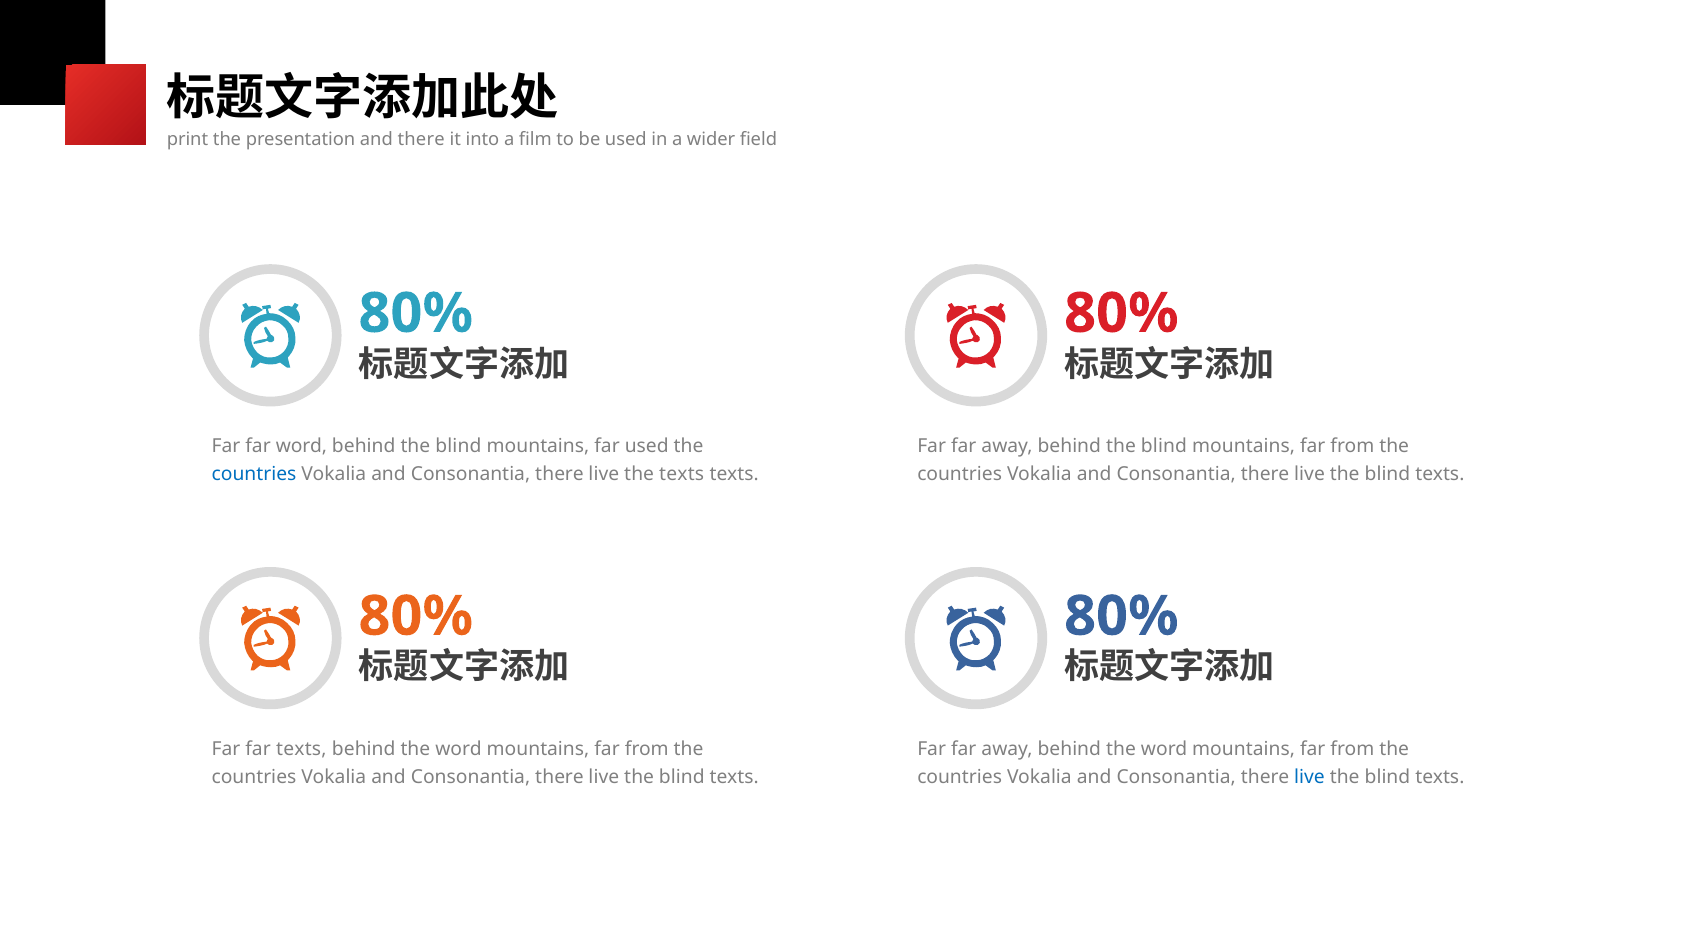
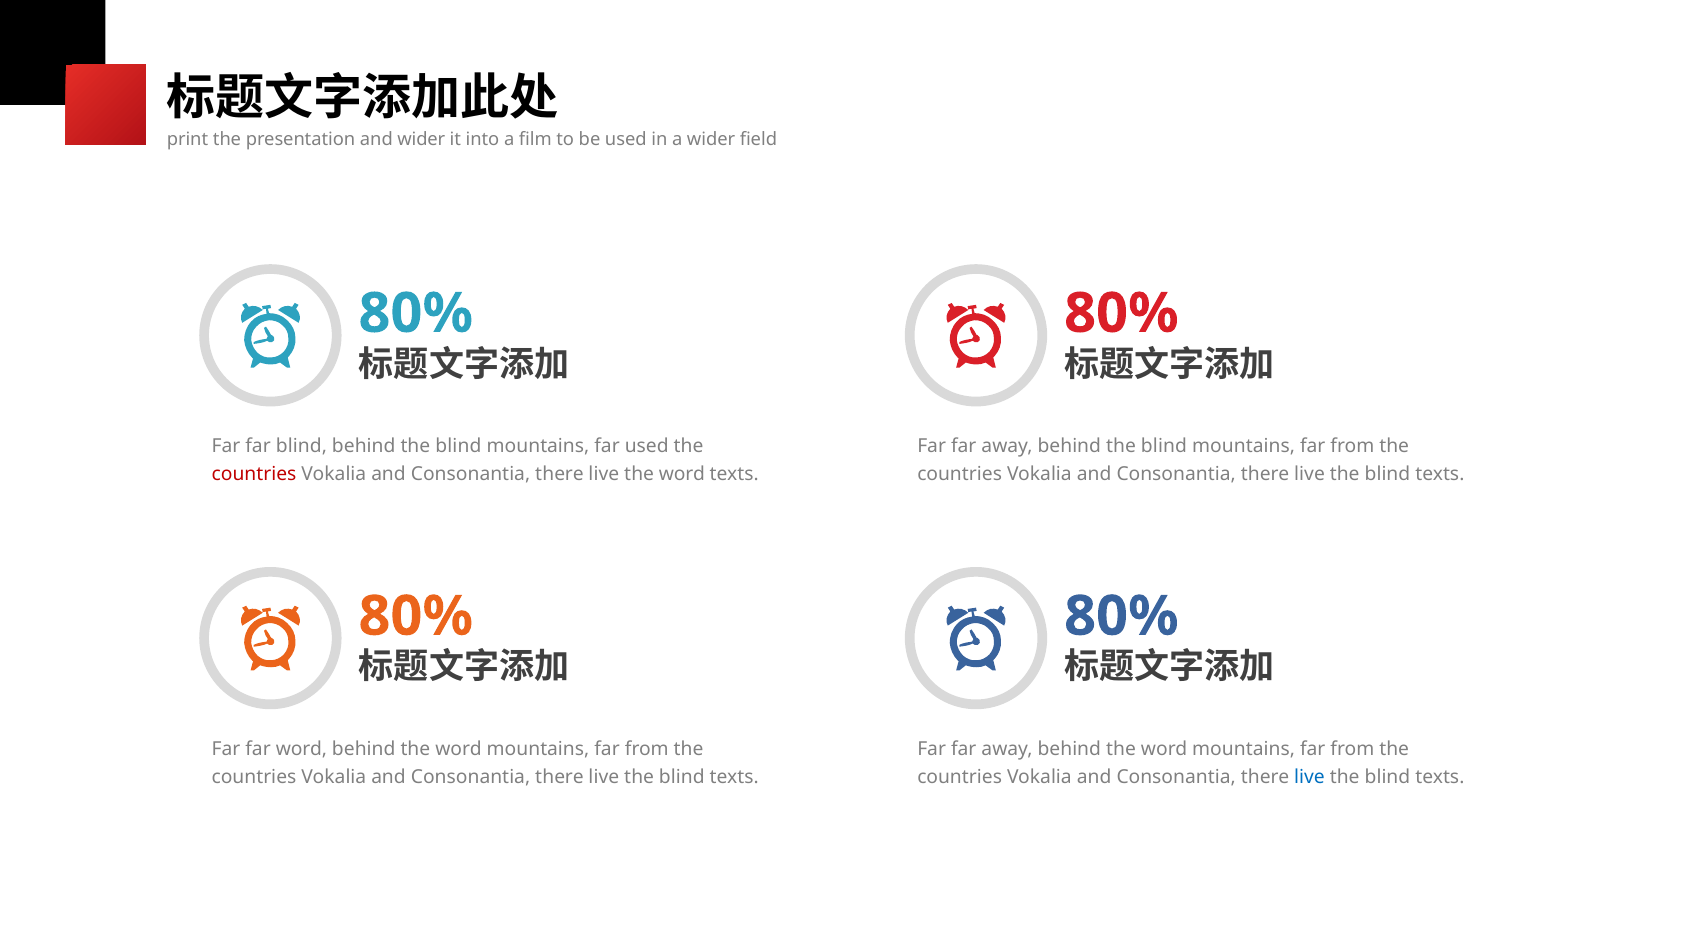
and there: there -> wider
far word: word -> blind
countries at (254, 474) colour: blue -> red
live the texts: texts -> word
far texts: texts -> word
